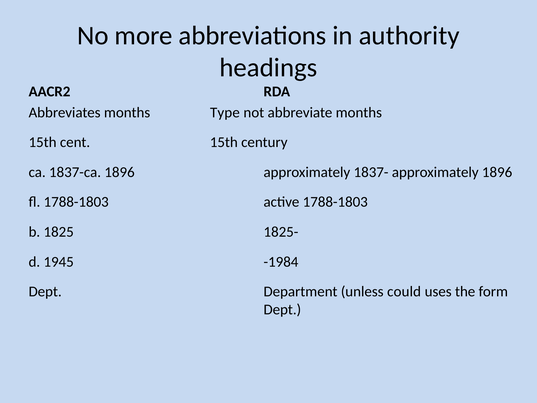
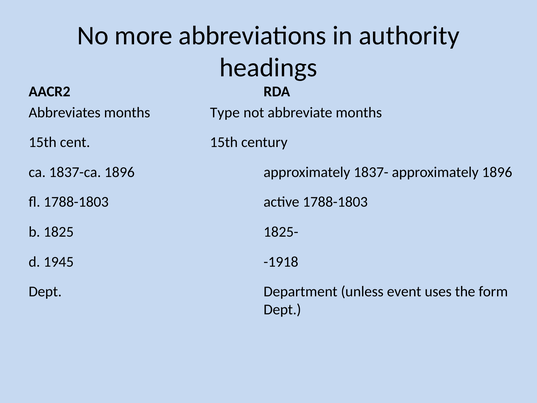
-1984: -1984 -> -1918
could: could -> event
